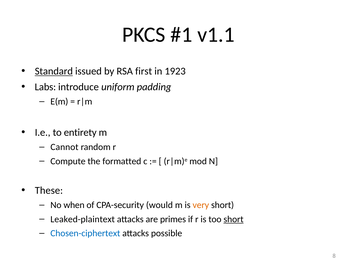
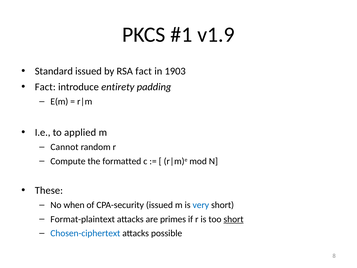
v1.1: v1.1 -> v1.9
Standard underline: present -> none
RSA first: first -> fact
1923: 1923 -> 1903
Labs at (45, 87): Labs -> Fact
uniform: uniform -> entirety
entirety: entirety -> applied
CPA-security would: would -> issued
very colour: orange -> blue
Leaked-plaintext: Leaked-plaintext -> Format-plaintext
